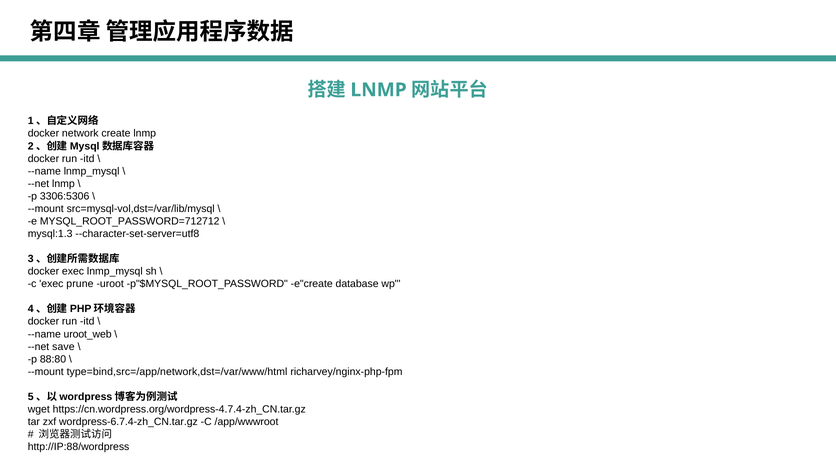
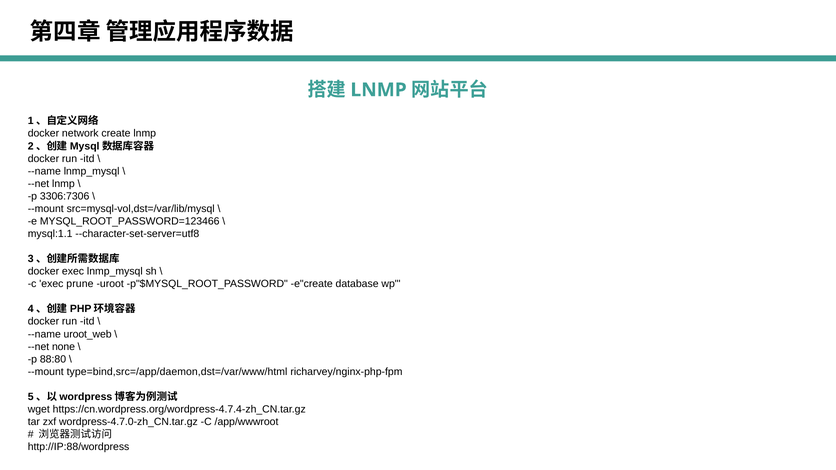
3306:5306: 3306:5306 -> 3306:7306
MYSQL_ROOT_PASSWORD=712712: MYSQL_ROOT_PASSWORD=712712 -> MYSQL_ROOT_PASSWORD=123466
mysql:1.3: mysql:1.3 -> mysql:1.1
save: save -> none
type=bind,src=/app/network,dst=/var/www/html: type=bind,src=/app/network,dst=/var/www/html -> type=bind,src=/app/daemon,dst=/var/www/html
wordpress-6.7.4-zh_CN.tar.gz: wordpress-6.7.4-zh_CN.tar.gz -> wordpress-4.7.0-zh_CN.tar.gz
